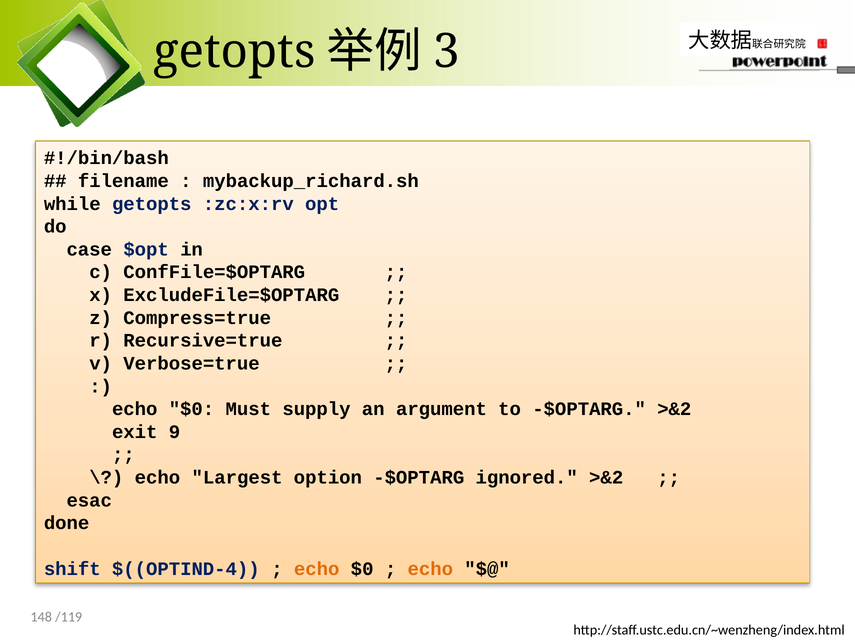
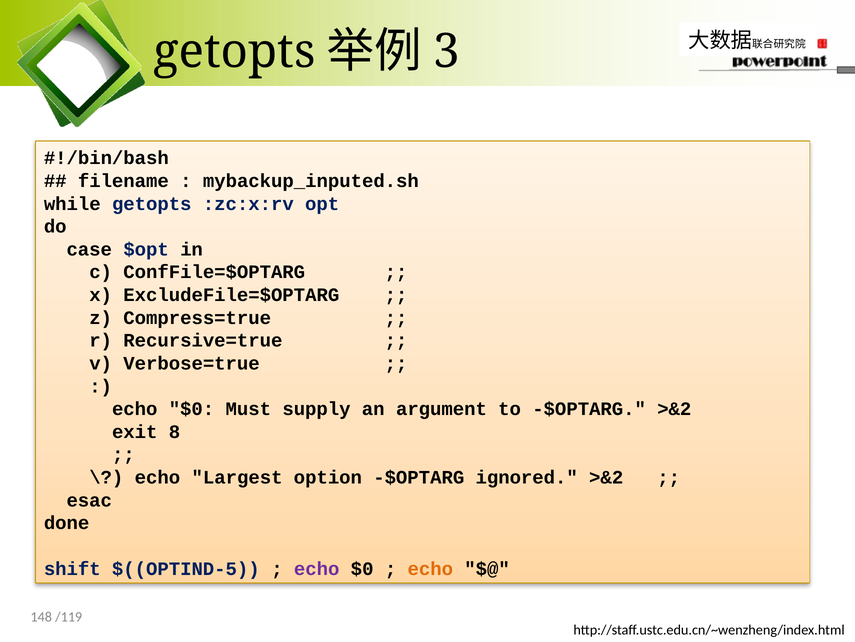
mybackup_richard.sh: mybackup_richard.sh -> mybackup_inputed.sh
9: 9 -> 8
$((OPTIND-4: $((OPTIND-4 -> $((OPTIND-5
echo at (317, 568) colour: orange -> purple
